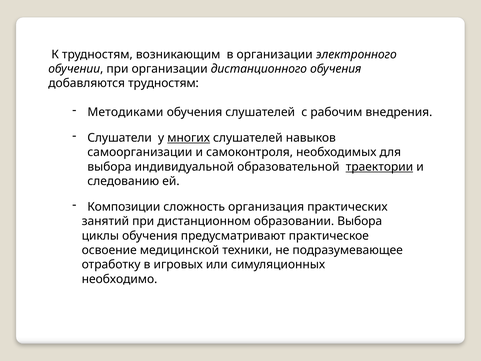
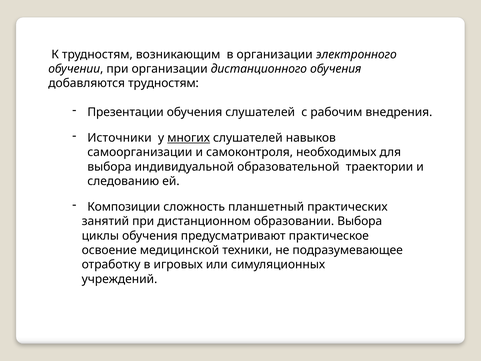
Методиками: Методиками -> Презентации
Слушатели: Слушатели -> Источники
траектории underline: present -> none
организация: организация -> планшетный
необходимо: необходимо -> учреждений
